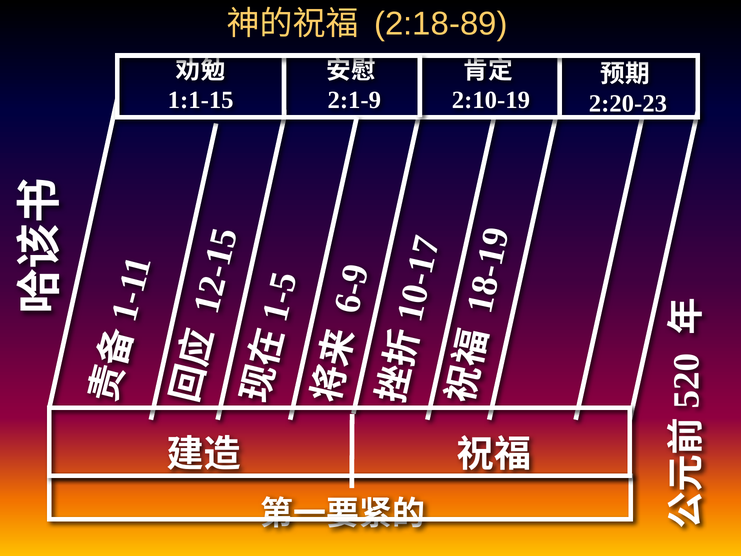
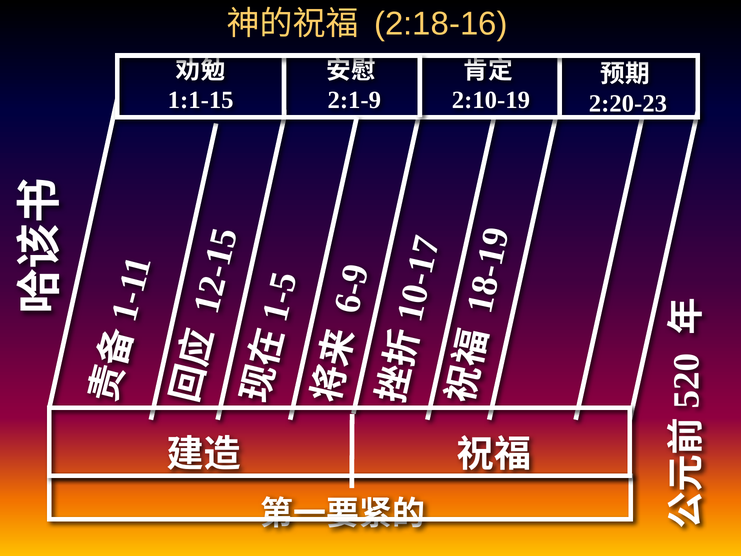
2:18-89: 2:18-89 -> 2:18-16
